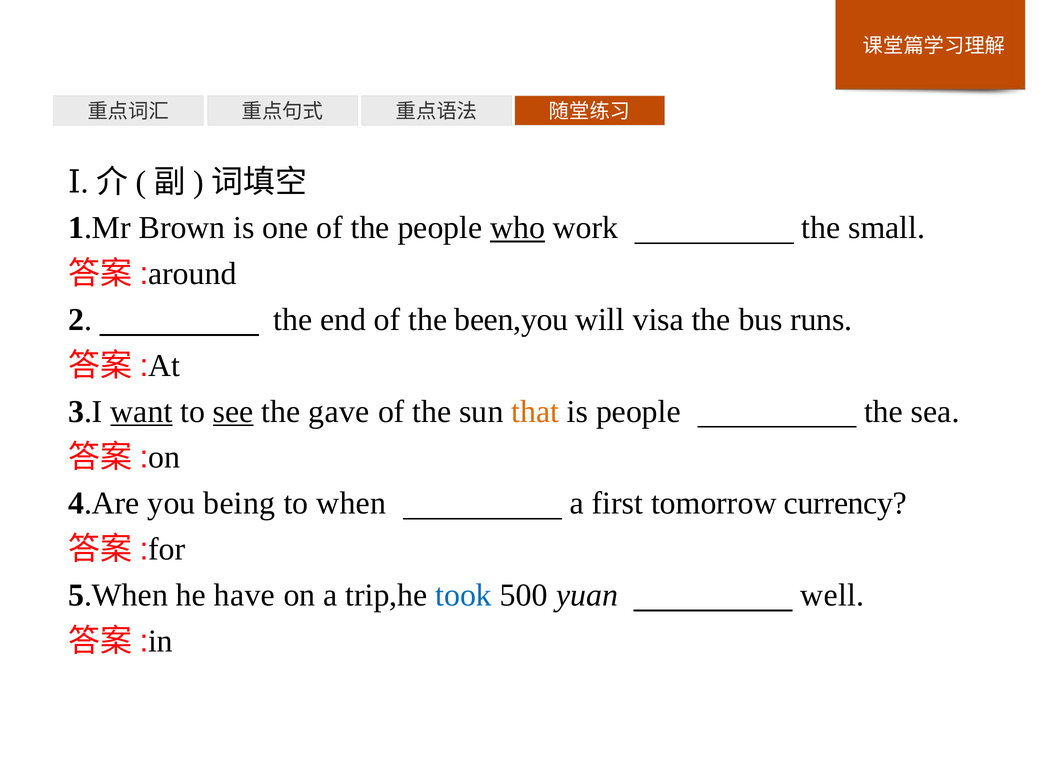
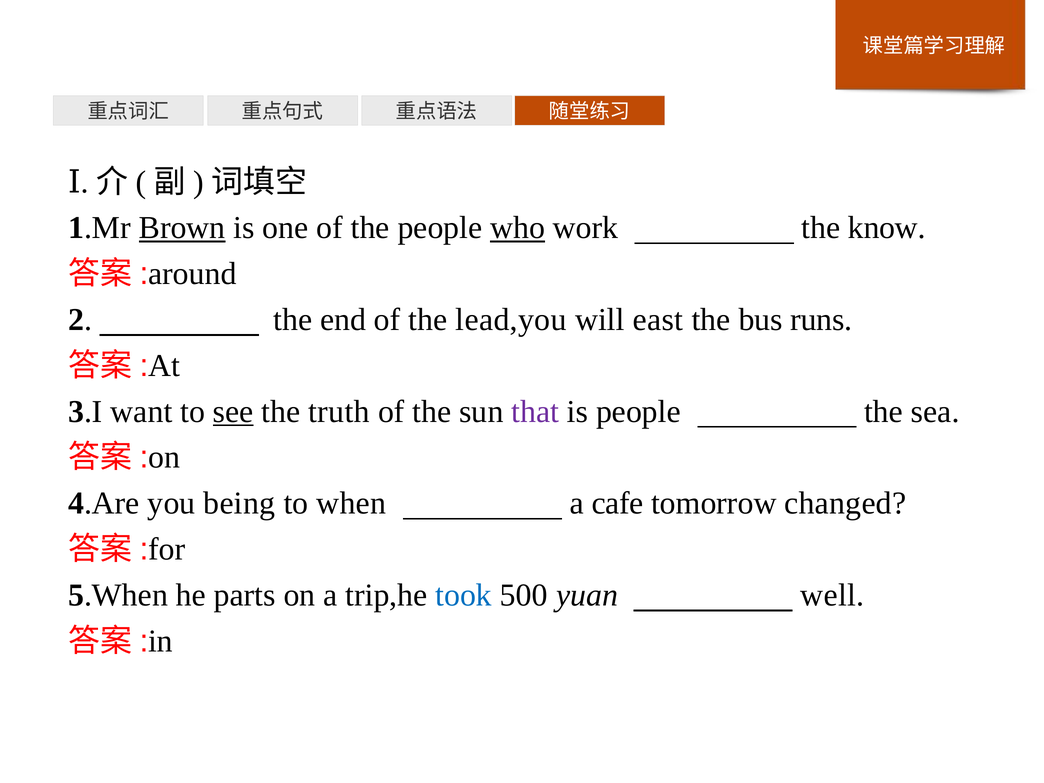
Brown underline: none -> present
small: small -> know
been,you: been,you -> lead,you
visa: visa -> east
want underline: present -> none
gave: gave -> truth
that colour: orange -> purple
first: first -> cafe
currency: currency -> changed
have: have -> parts
